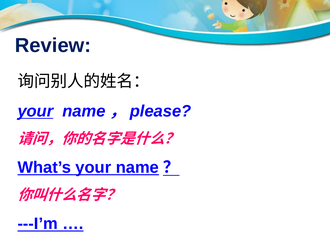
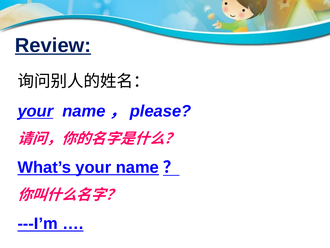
Review underline: none -> present
